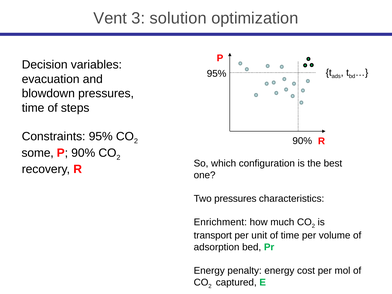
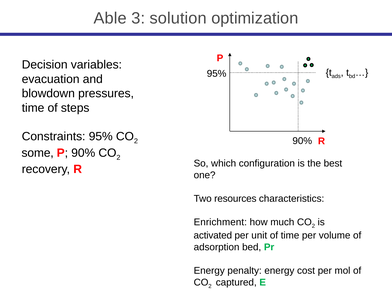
Vent: Vent -> Able
Two pressures: pressures -> resources
transport: transport -> activated
